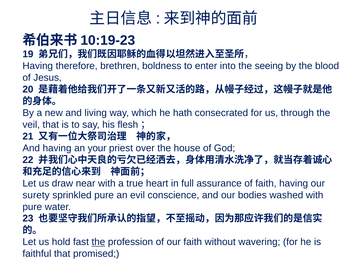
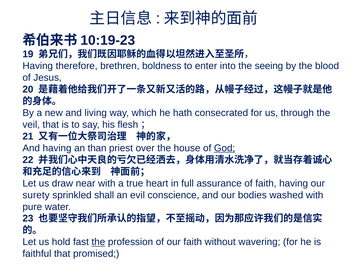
your: your -> than
God underline: none -> present
sprinkled pure: pure -> shall
